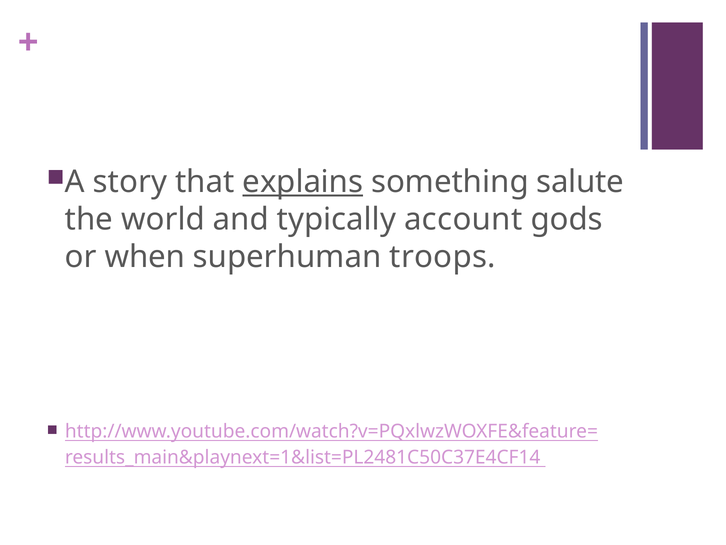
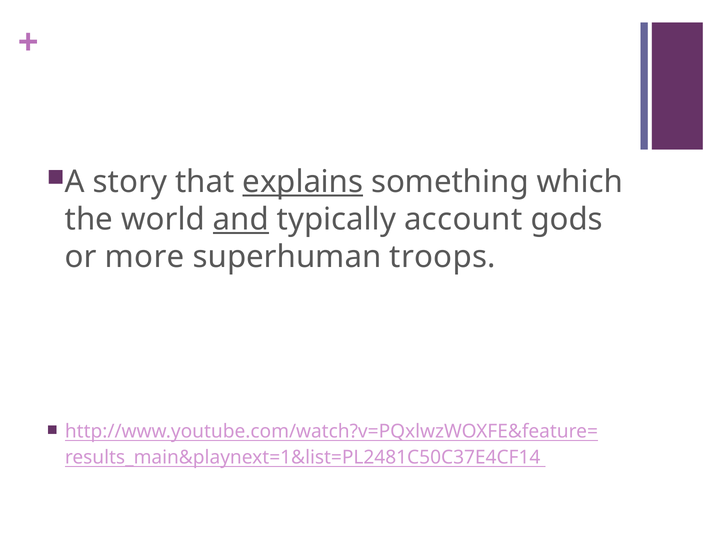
salute: salute -> which
and underline: none -> present
when: when -> more
